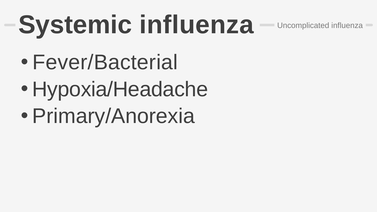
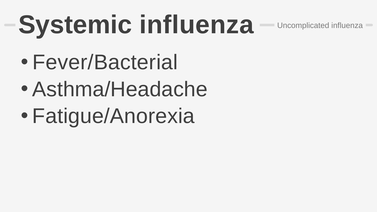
Hypoxia/Headache: Hypoxia/Headache -> Asthma/Headache
Primary/Anorexia: Primary/Anorexia -> Fatigue/Anorexia
